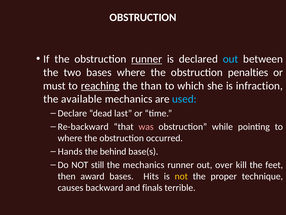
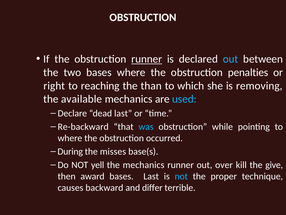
must: must -> right
reaching underline: present -> none
infraction: infraction -> removing
was colour: pink -> light blue
Hands: Hands -> During
behind: behind -> misses
still: still -> yell
feet: feet -> give
bases Hits: Hits -> Last
not at (181, 176) colour: yellow -> light blue
finals: finals -> differ
